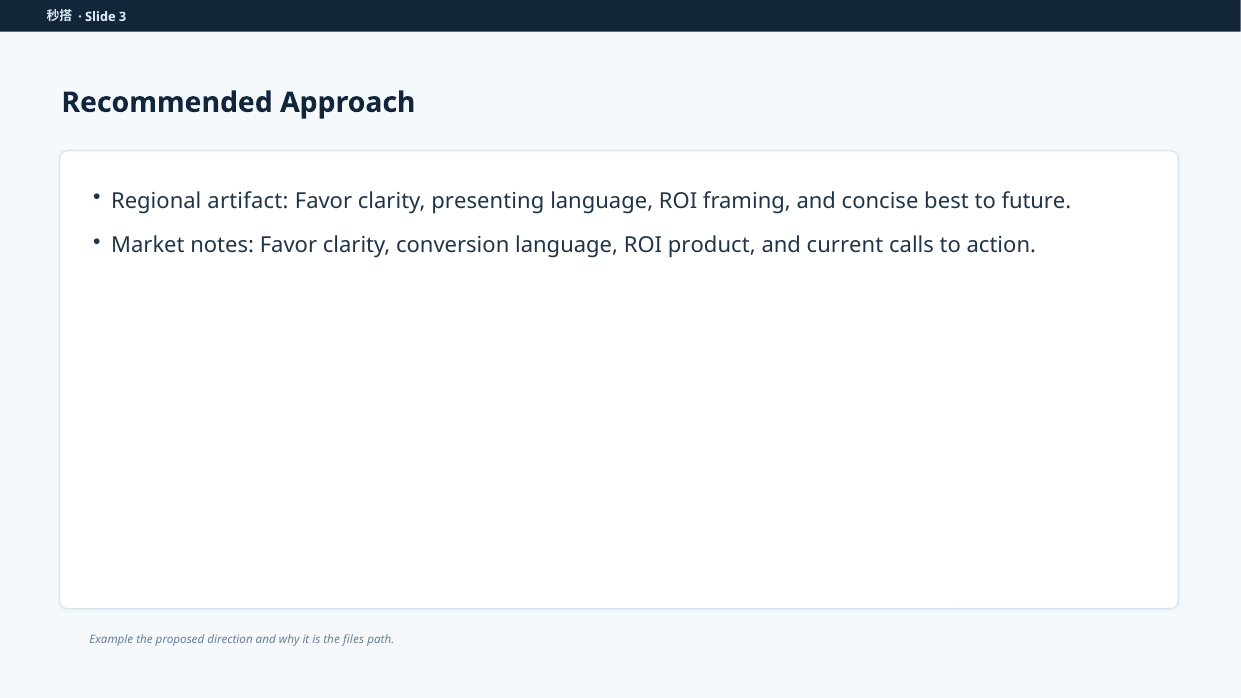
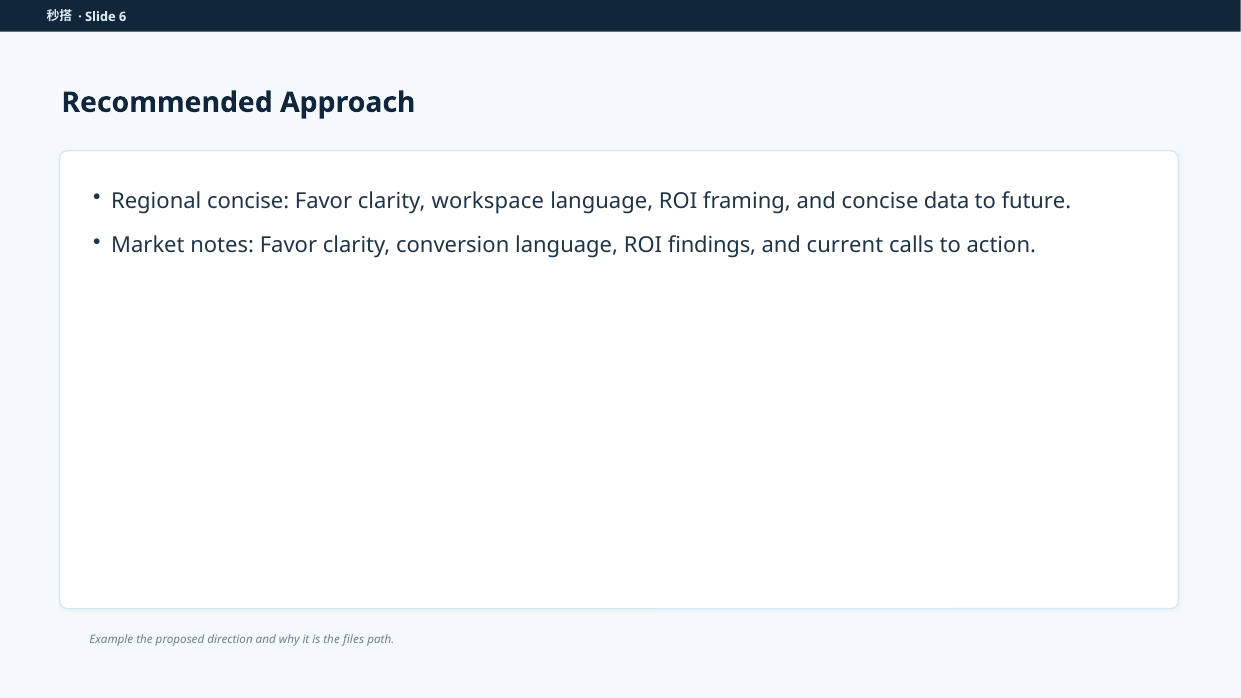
3: 3 -> 6
Regional artifact: artifact -> concise
presenting: presenting -> workspace
best: best -> data
product: product -> findings
